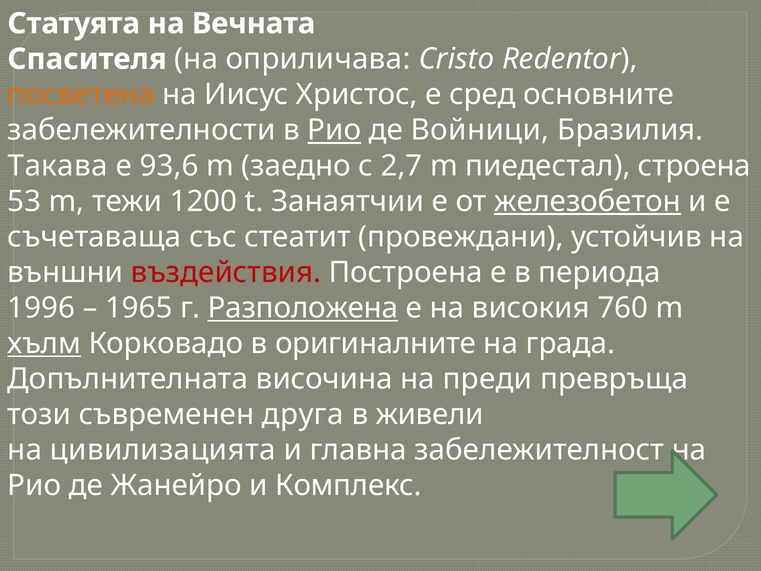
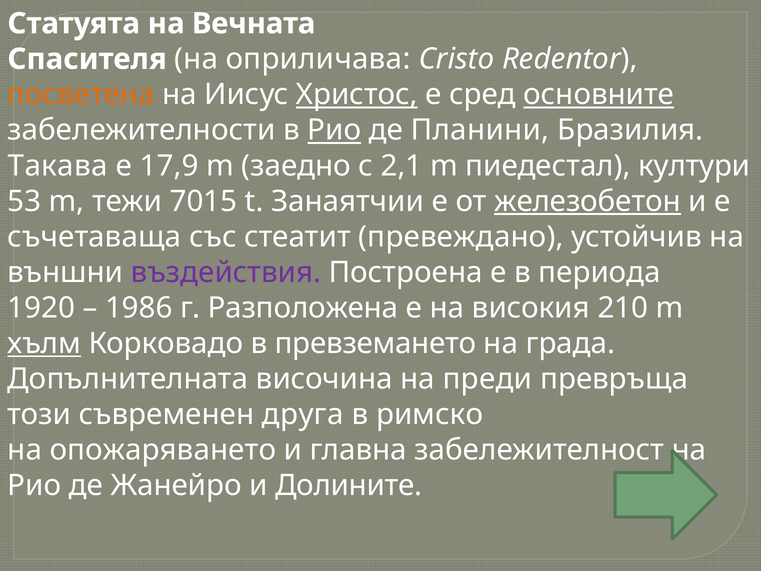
Христос underline: none -> present
основните underline: none -> present
Войници: Войници -> Планини
93,6: 93,6 -> 17,9
2,7: 2,7 -> 2,1
строена: строена -> култури
1200: 1200 -> 7015
провеждани: провеждани -> превеждано
въздействия colour: red -> purple
1996: 1996 -> 1920
1965: 1965 -> 1986
Разположена underline: present -> none
760: 760 -> 210
оригиналните: оригиналните -> превземането
живели: живели -> римско
цивилизацията: цивилизацията -> опожаряването
Комплекс: Комплекс -> Долините
